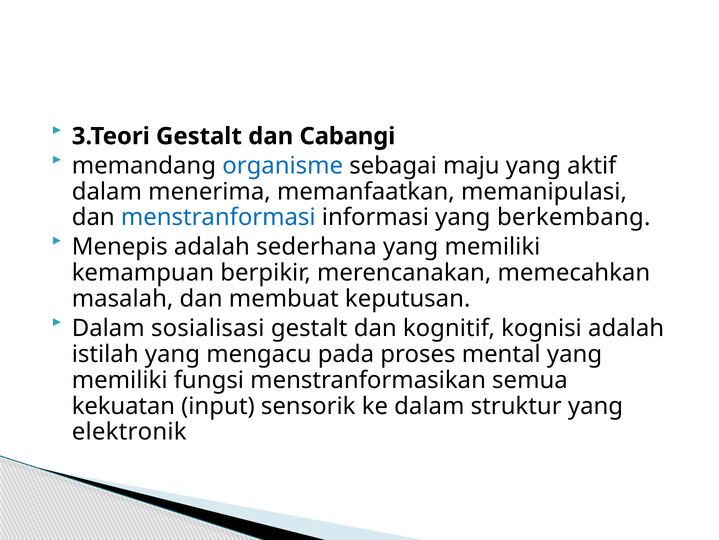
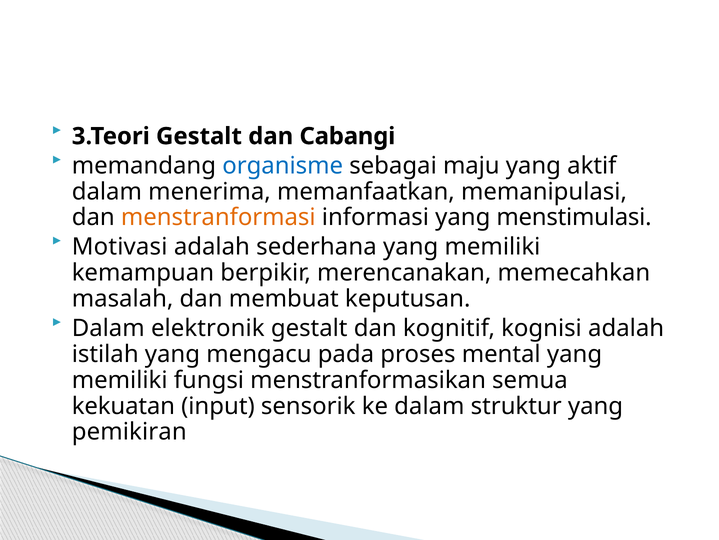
menstranformasi colour: blue -> orange
berkembang: berkembang -> menstimulasi
Menepis: Menepis -> Motivasi
sosialisasi: sosialisasi -> elektronik
elektronik: elektronik -> pemikiran
